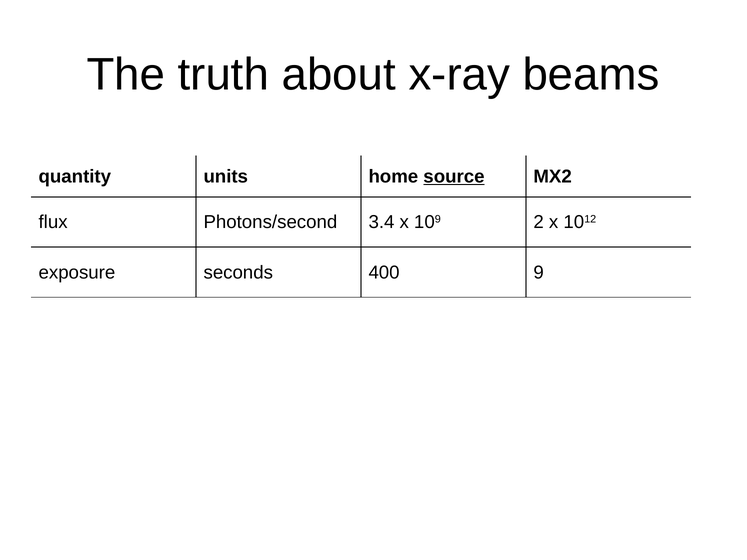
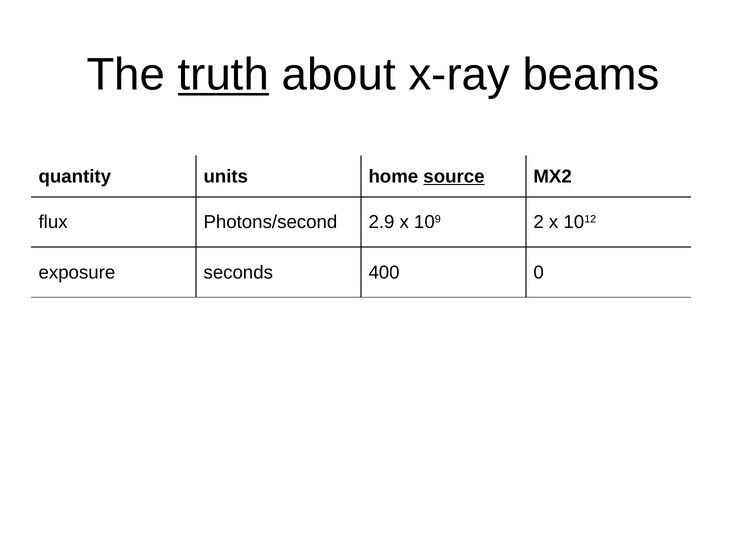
truth underline: none -> present
3.4: 3.4 -> 2.9
9: 9 -> 0
